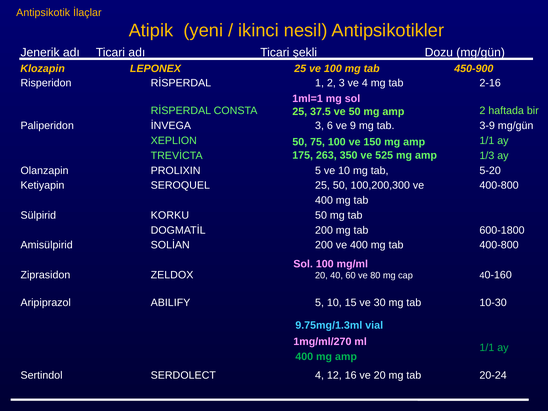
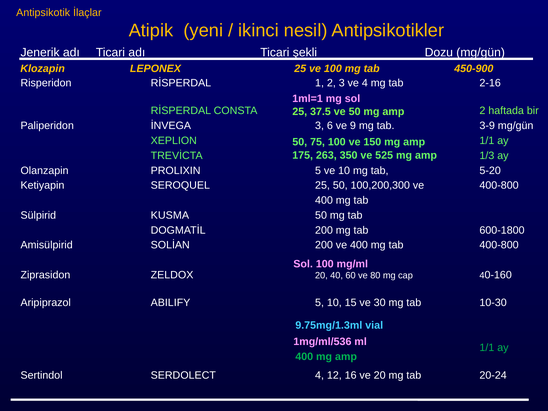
KORKU: KORKU -> KUSMA
1mg/ml/270: 1mg/ml/270 -> 1mg/ml/536
